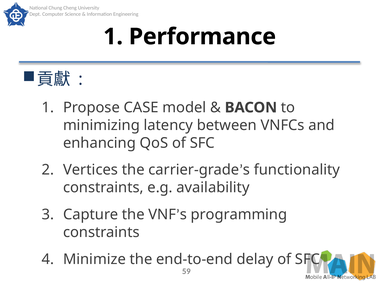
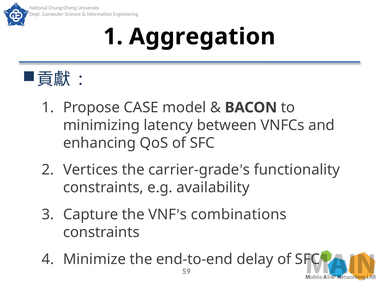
Performance: Performance -> Aggregation
programming: programming -> combinations
